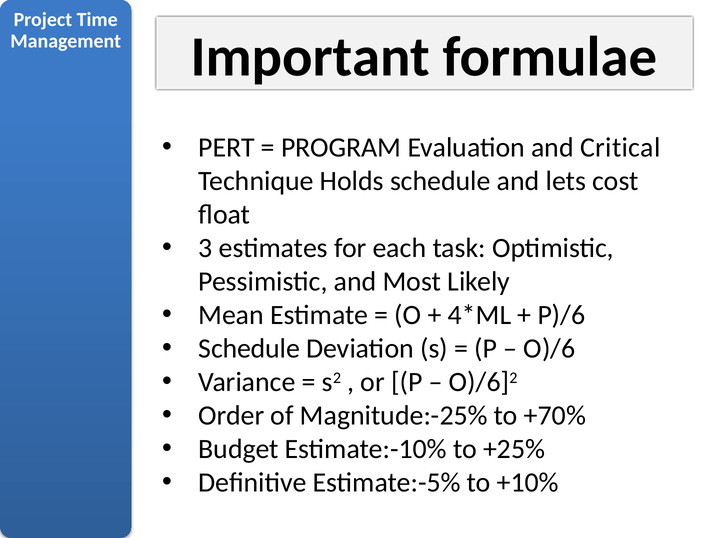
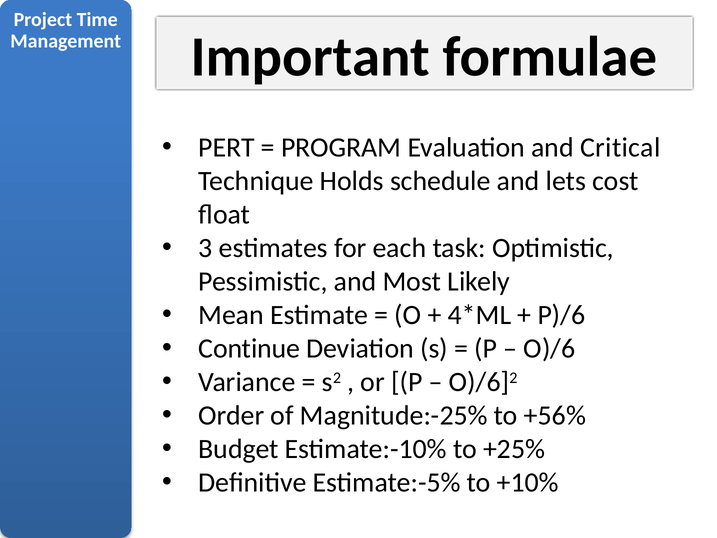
Schedule at (249, 349): Schedule -> Continue
+70%: +70% -> +56%
